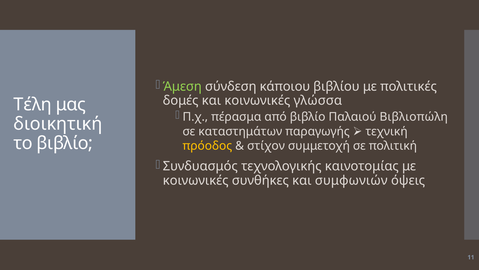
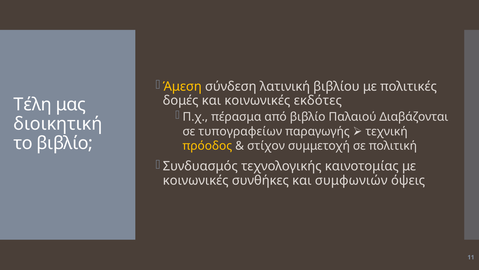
Άμεση colour: light green -> yellow
κάποιου: κάποιου -> λατινική
γλώσσα: γλώσσα -> εκδότες
Βιβλιοπώλη: Βιβλιοπώλη -> Διαβάζονται
καταστημάτων: καταστημάτων -> τυπογραφείων
